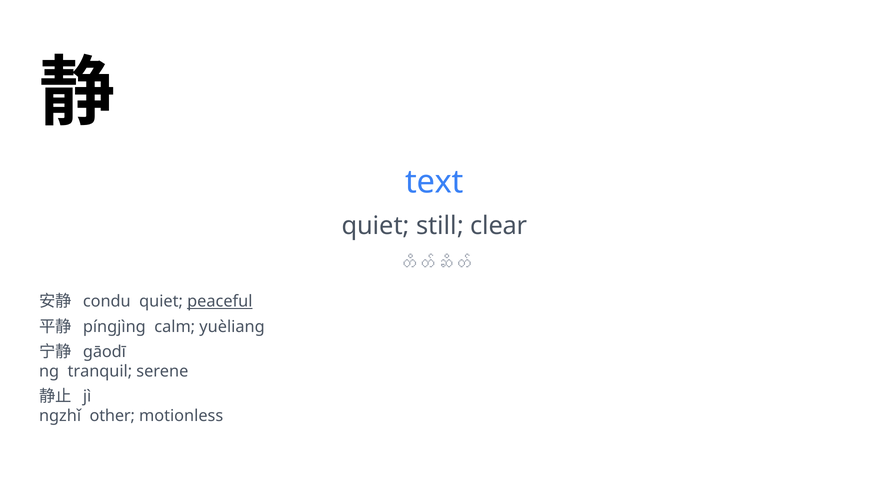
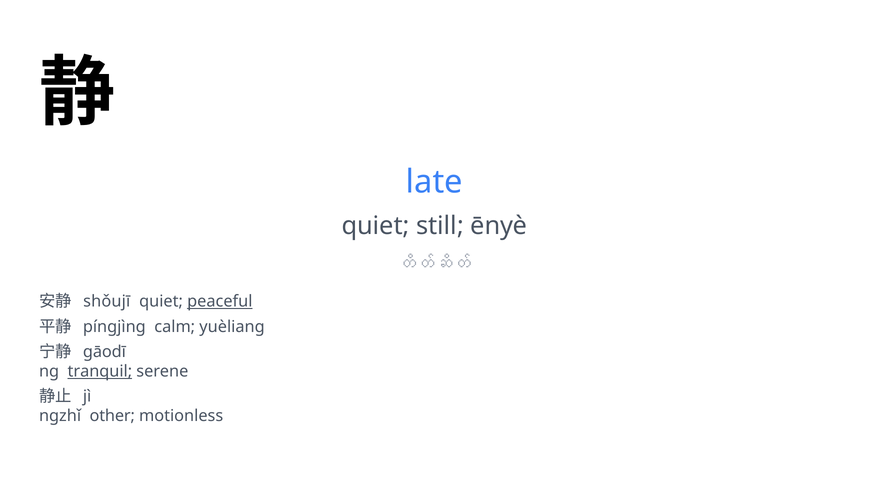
text: text -> late
clear: clear -> ēnyè
condu: condu -> shǒujī
tranquil underline: none -> present
